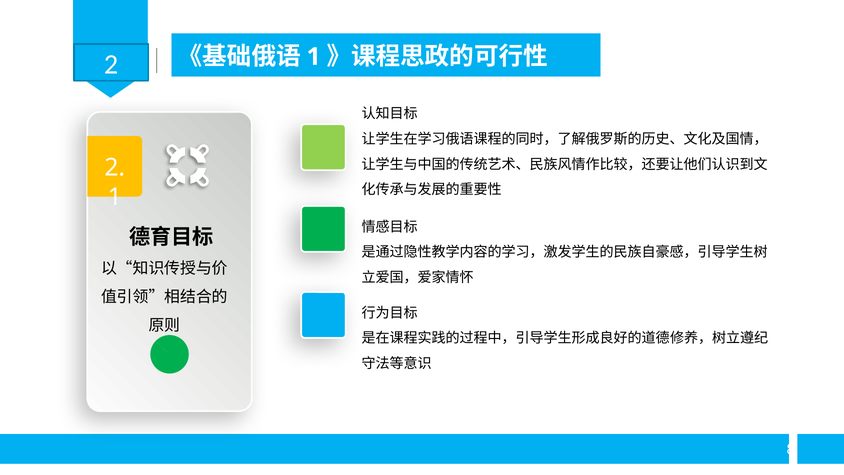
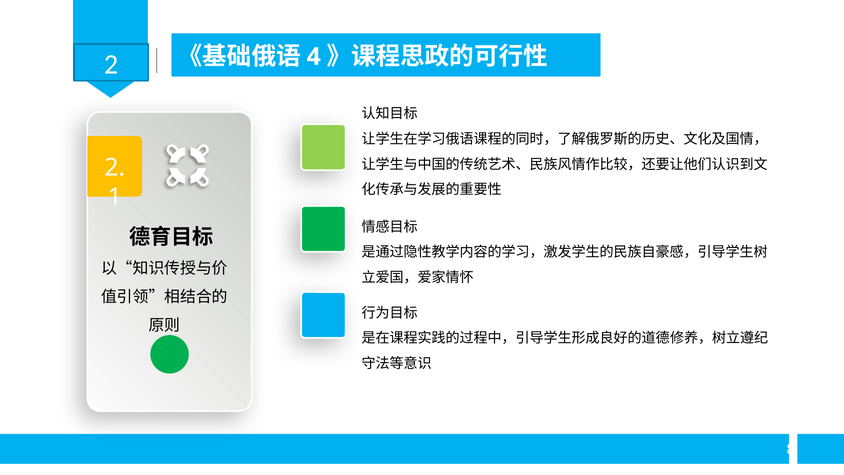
1 at (314, 57): 1 -> 4
